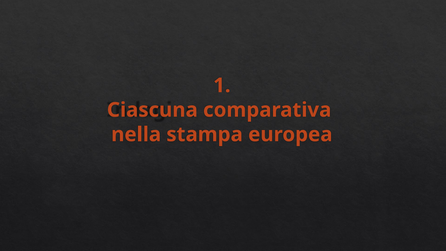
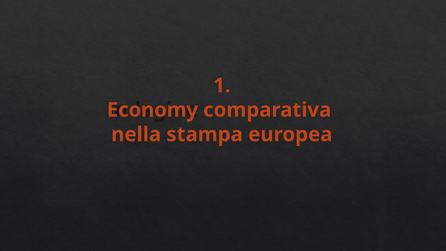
Ciascuna: Ciascuna -> Economy
